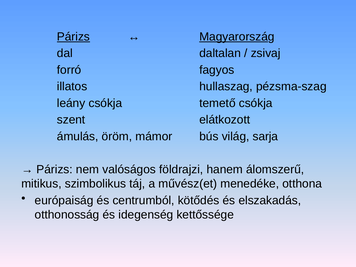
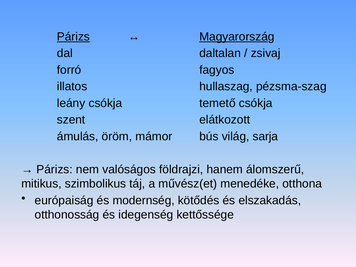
centrumból: centrumból -> modernség
